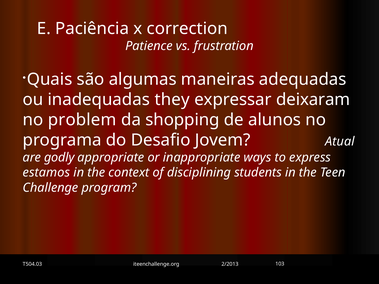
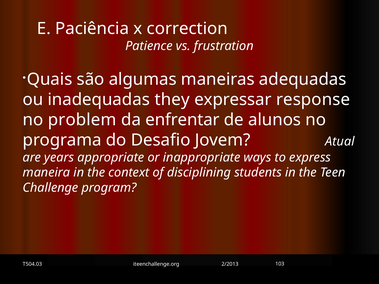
deixaram: deixaram -> response
shopping: shopping -> enfrentar
godly: godly -> years
estamos: estamos -> maneira
